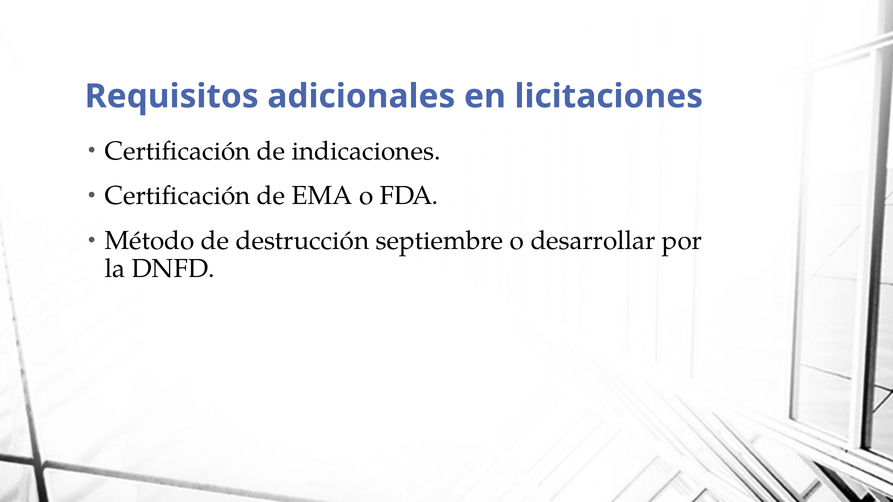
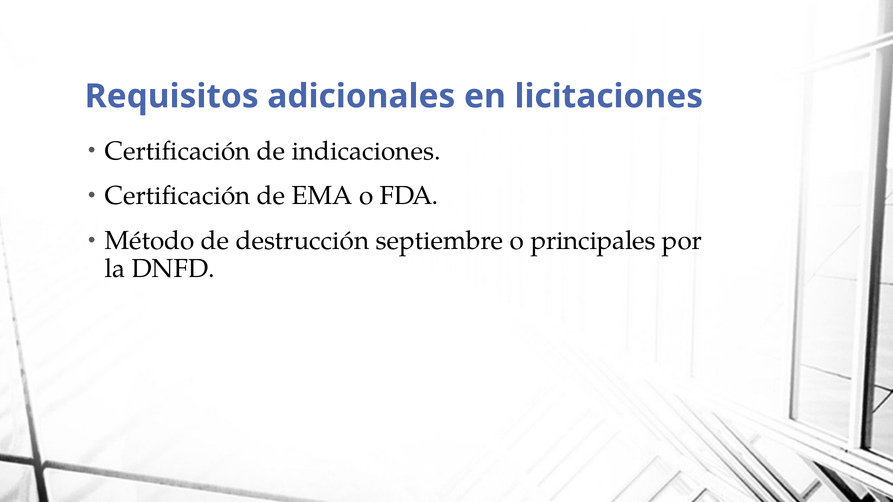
desarrollar: desarrollar -> principales
